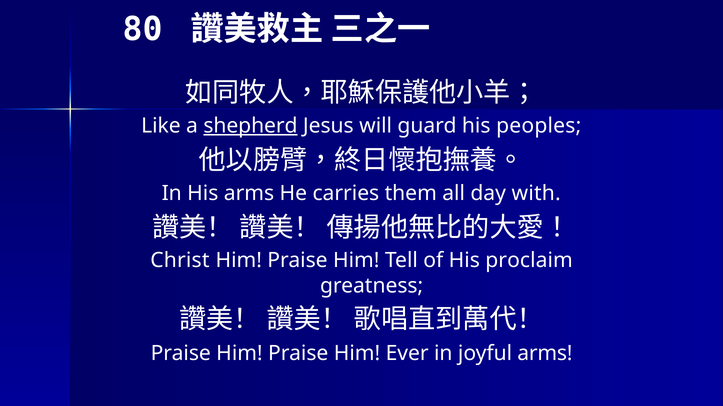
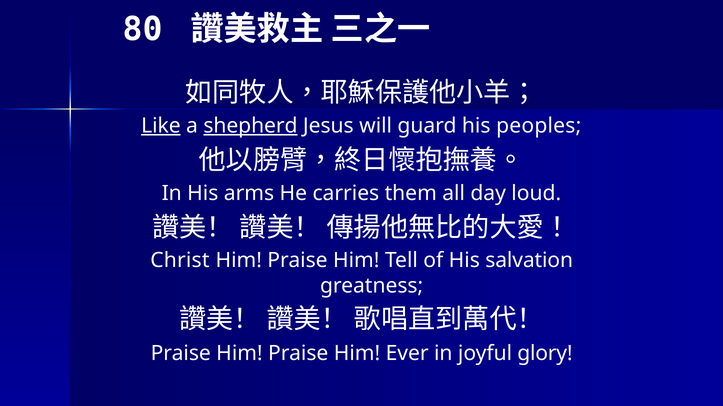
Like underline: none -> present
with: with -> loud
proclaim: proclaim -> salvation
joyful arms: arms -> glory
